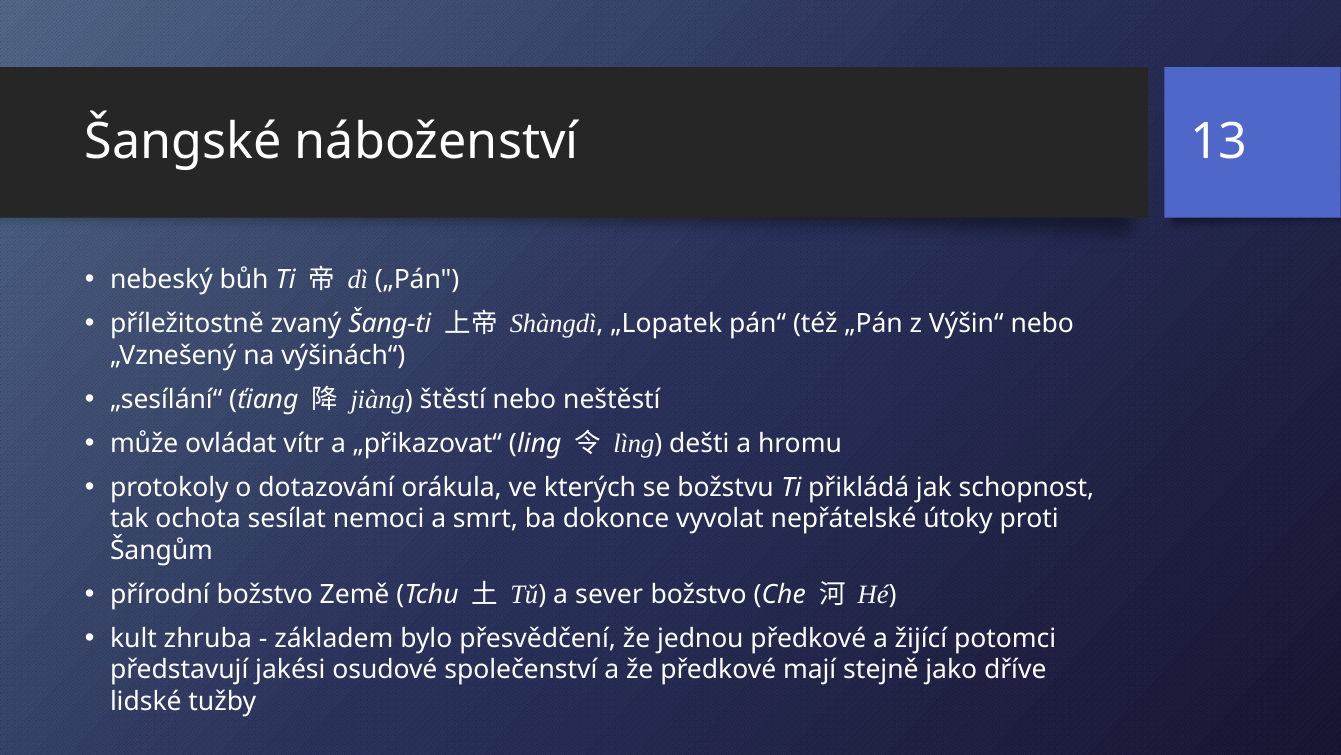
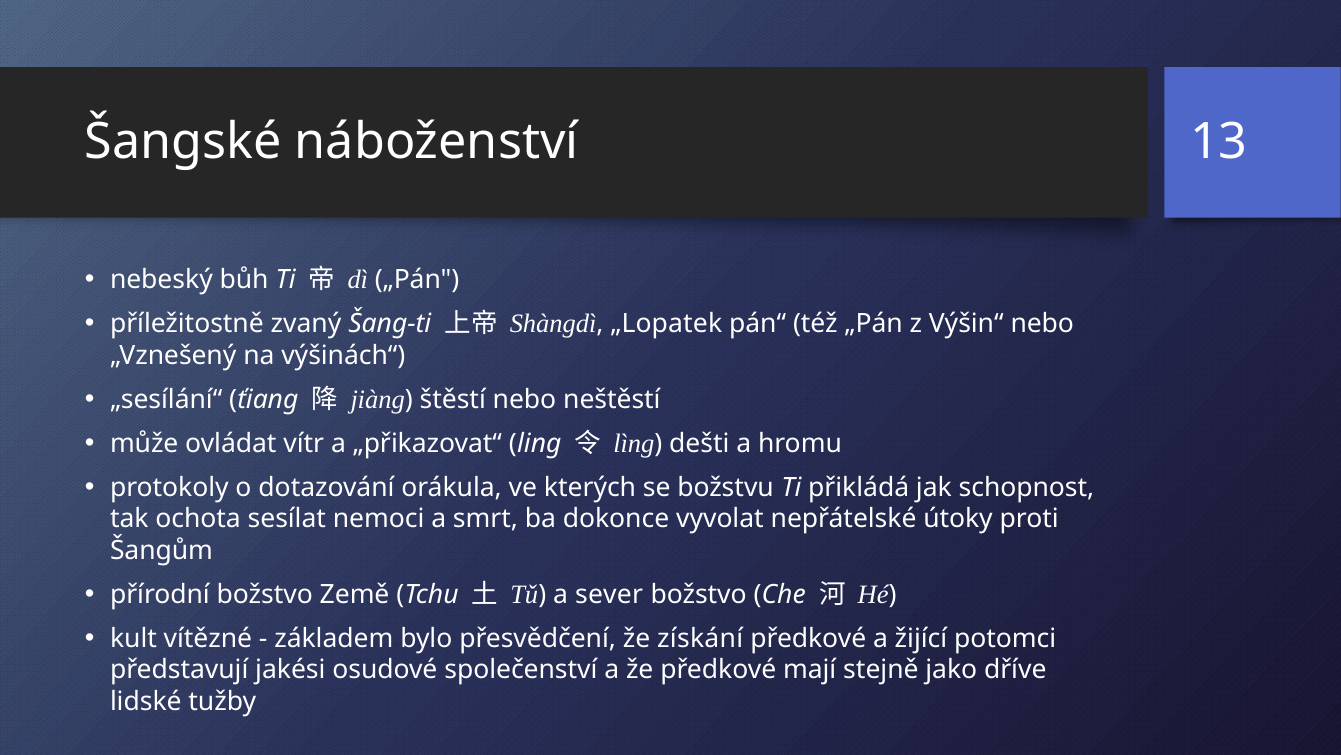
zhruba: zhruba -> vítězné
jednou: jednou -> získání
